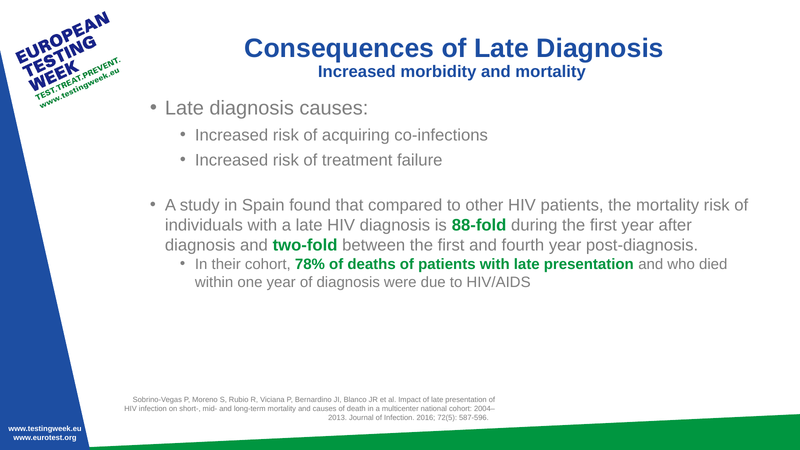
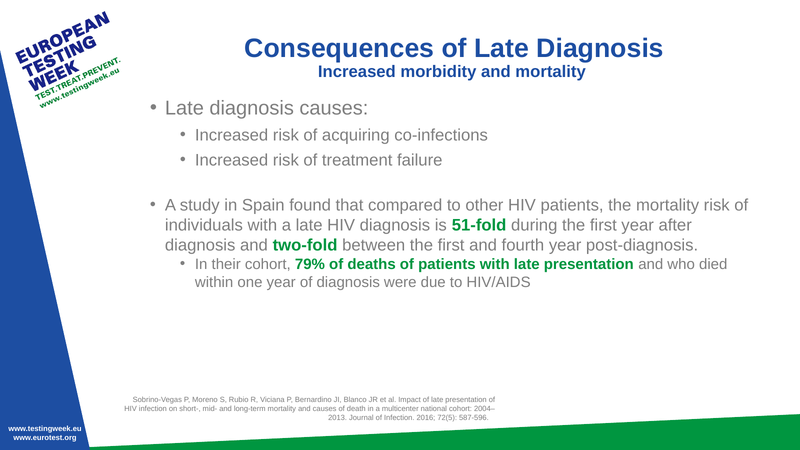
88-fold: 88-fold -> 51-fold
78%: 78% -> 79%
